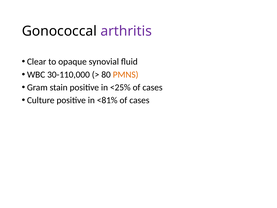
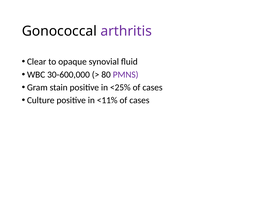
30-110,000: 30-110,000 -> 30-600,000
PMNS colour: orange -> purple
<81%: <81% -> <11%
